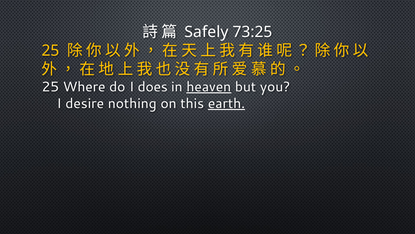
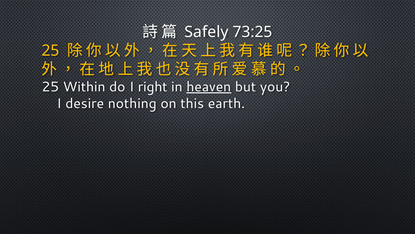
Where: Where -> Within
does: does -> right
earth underline: present -> none
